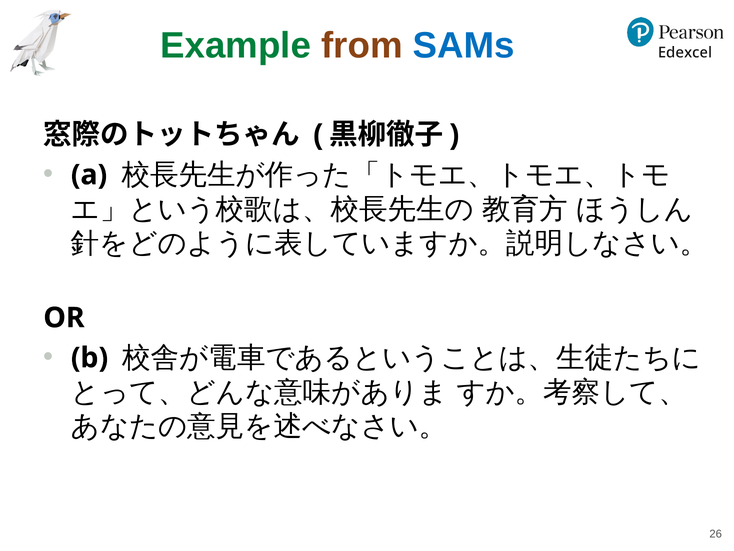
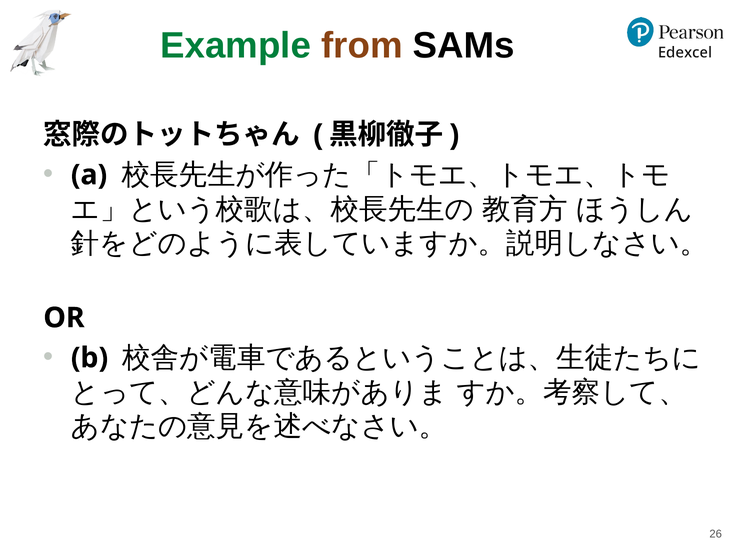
SAMs colour: blue -> black
